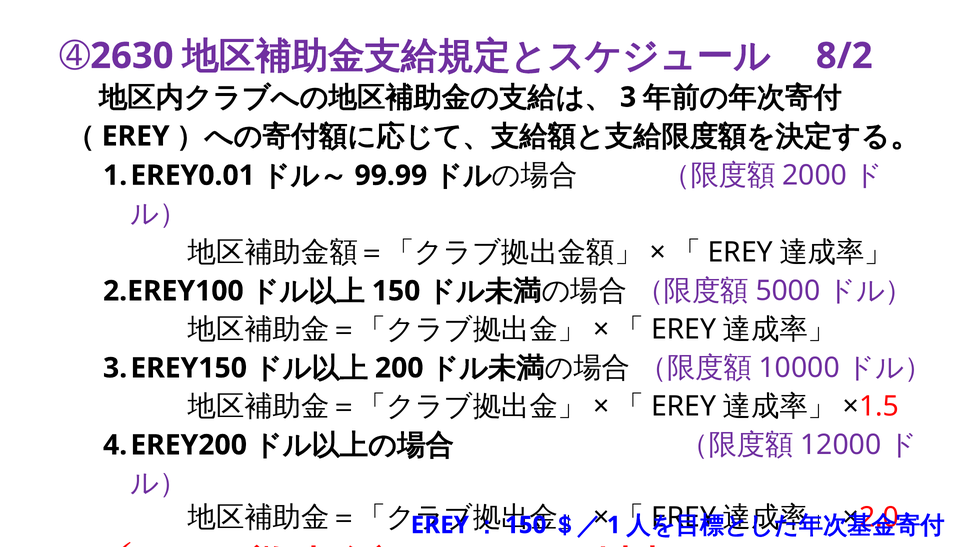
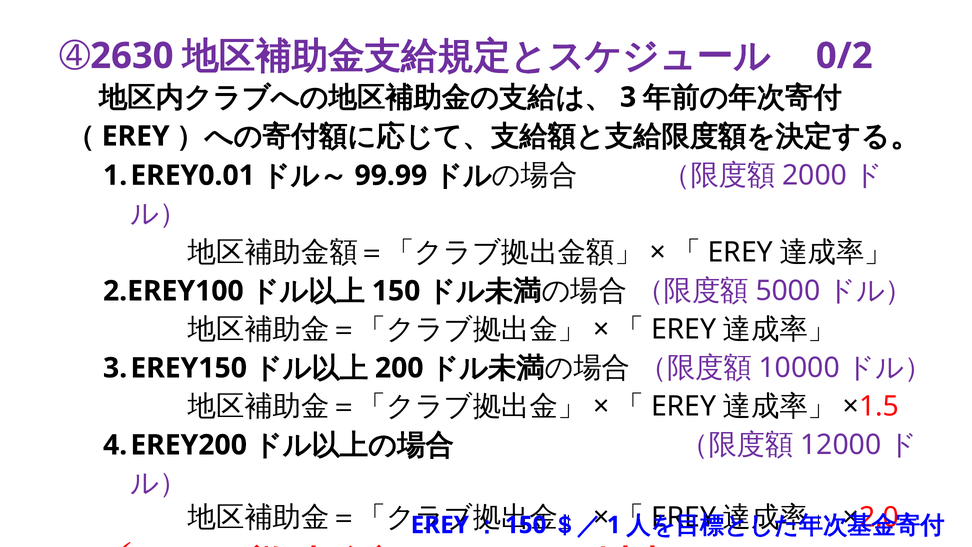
8/2: 8/2 -> 0/2
